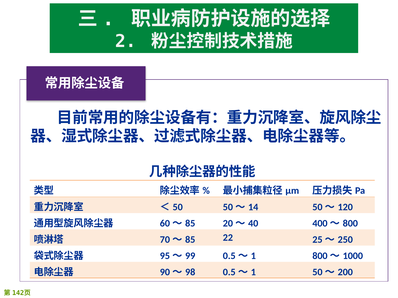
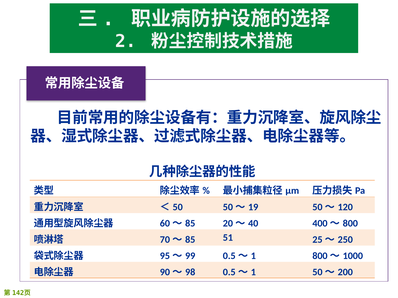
14: 14 -> 19
22: 22 -> 51
